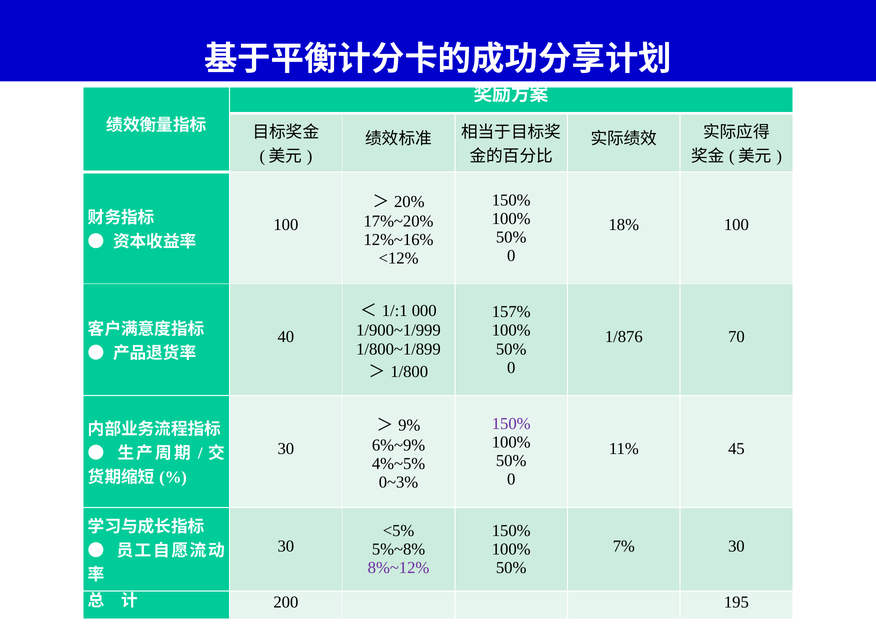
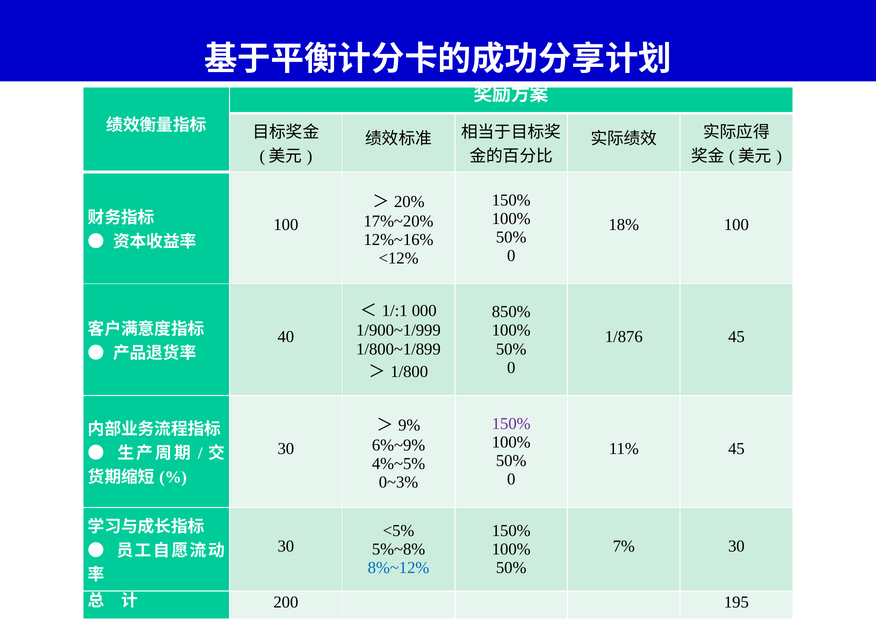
157%: 157% -> 850%
1/876 70: 70 -> 45
8%~12% colour: purple -> blue
